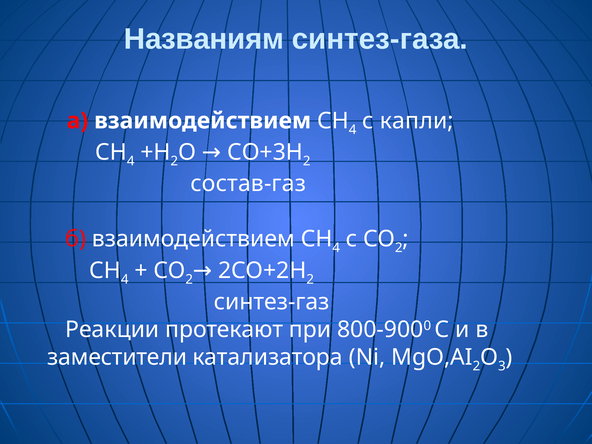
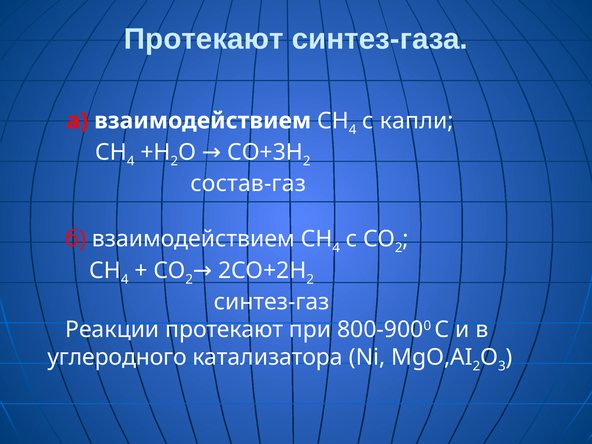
Названиям at (204, 39): Названиям -> Протекают
заместители: заместители -> углеродного
